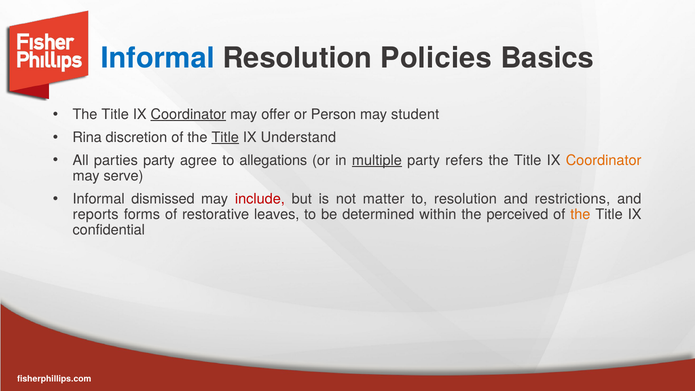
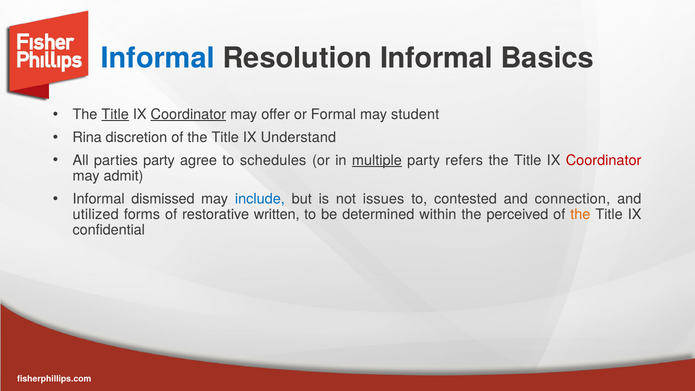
Resolution Policies: Policies -> Informal
Title at (115, 114) underline: none -> present
Person: Person -> Formal
Title at (225, 137) underline: present -> none
allegations: allegations -> schedules
Coordinator at (604, 160) colour: orange -> red
serve: serve -> admit
include colour: red -> blue
matter: matter -> issues
to resolution: resolution -> contested
restrictions: restrictions -> connection
reports: reports -> utilized
leaves: leaves -> written
